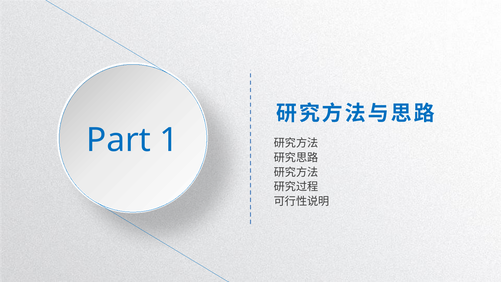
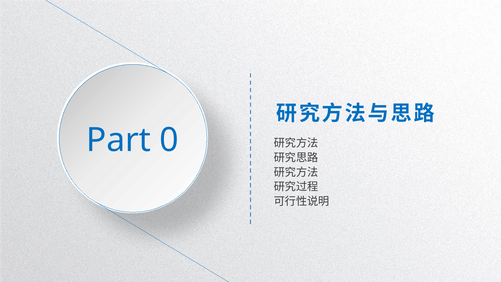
1: 1 -> 0
